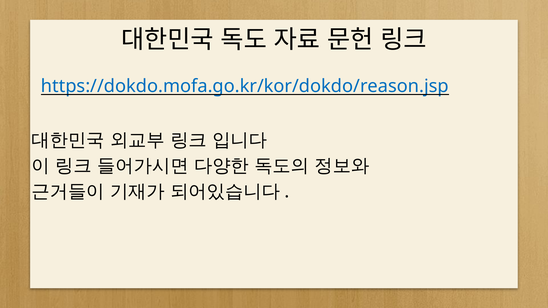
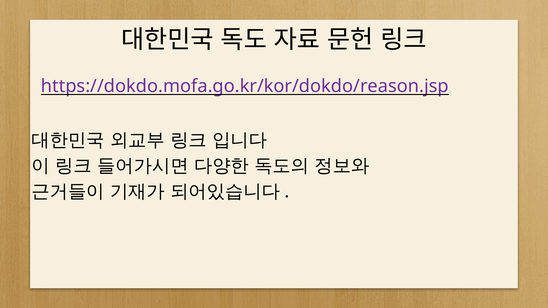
https://dokdo.mofa.go.kr/kor/dokdo/reason.jsp colour: blue -> purple
